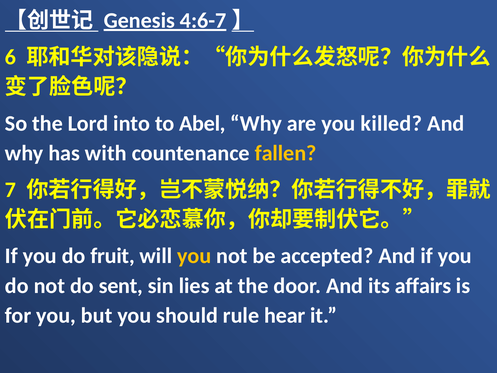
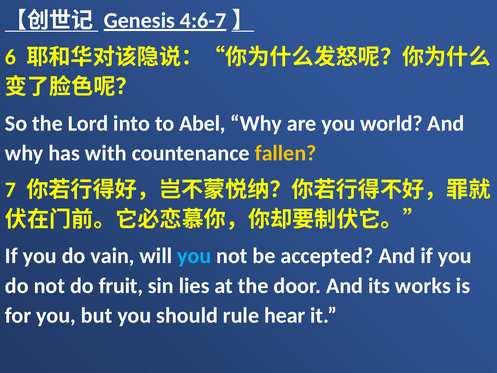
killed: killed -> world
fruit: fruit -> vain
you at (194, 256) colour: yellow -> light blue
sent: sent -> fruit
affairs: affairs -> works
